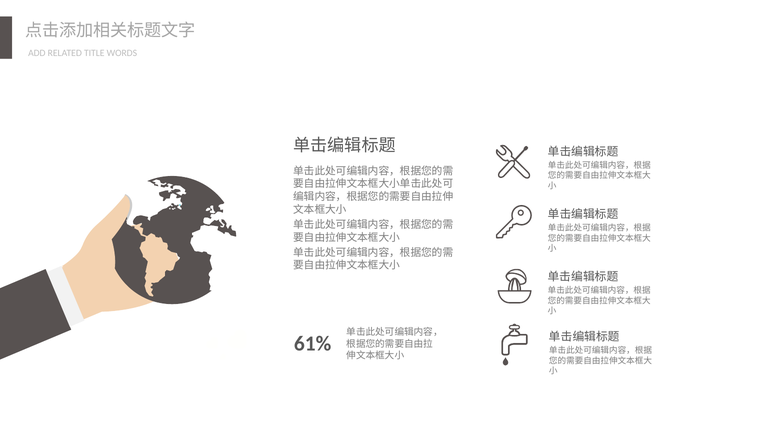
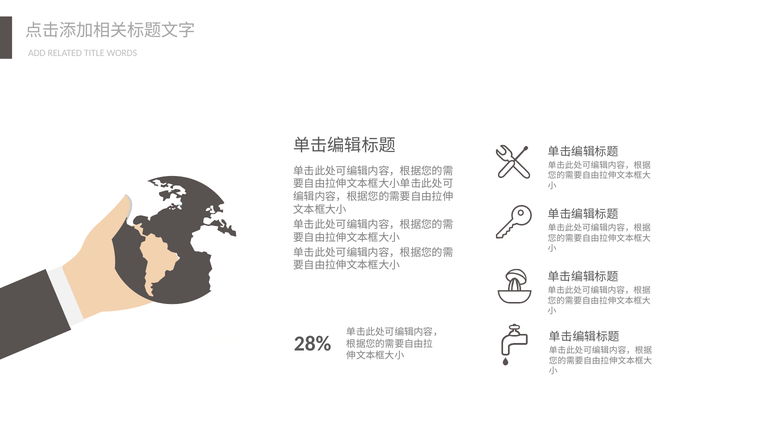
61%: 61% -> 28%
